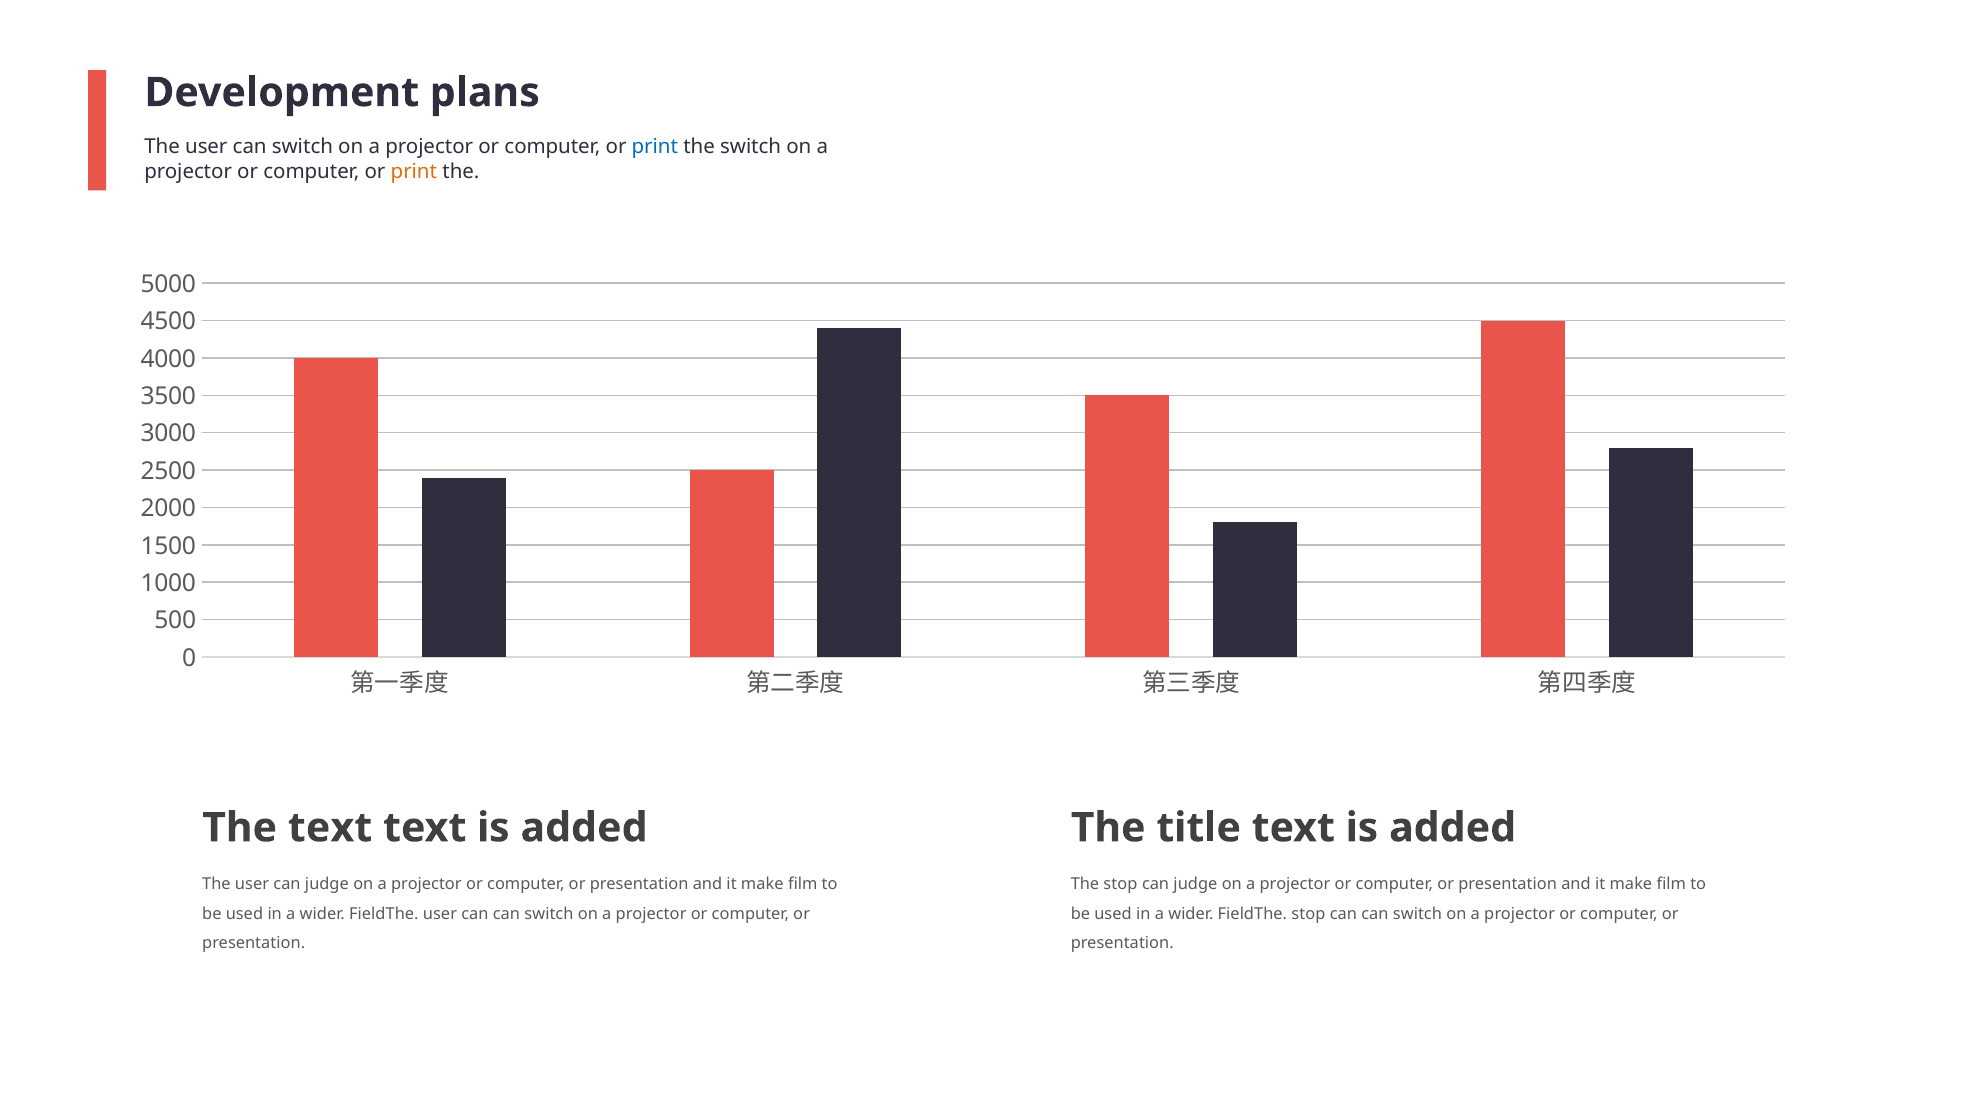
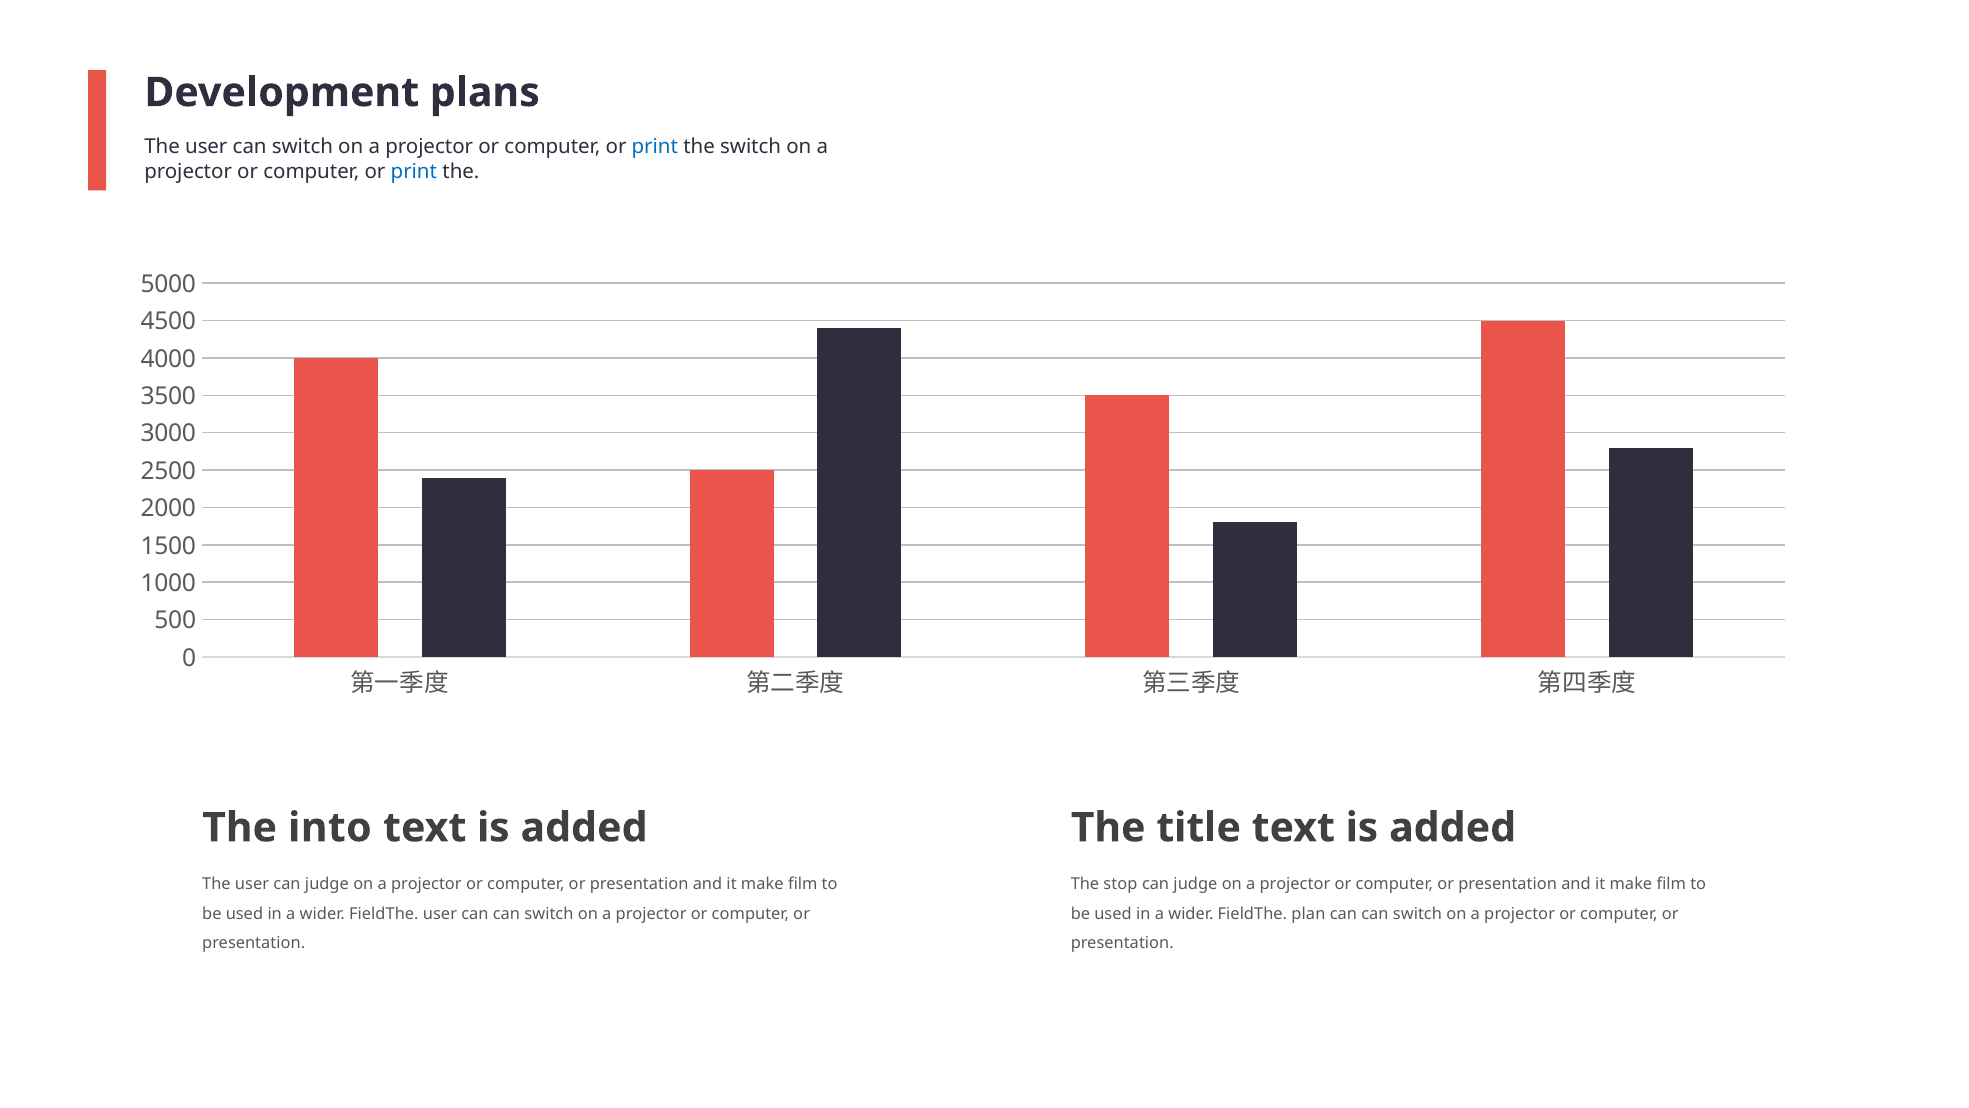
print at (414, 171) colour: orange -> blue
The text: text -> into
FieldThe stop: stop -> plan
